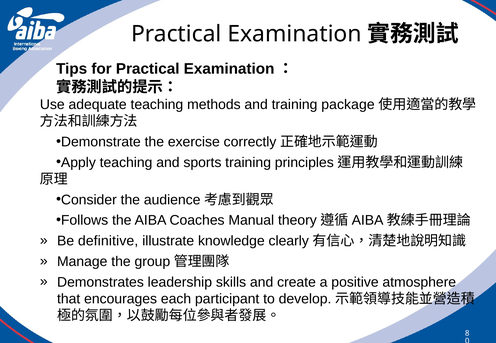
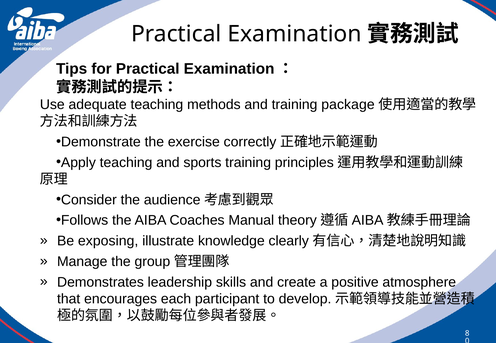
definitive: definitive -> exposing
